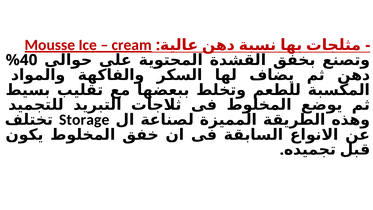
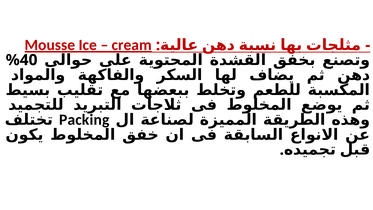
Storage: Storage -> Packing
